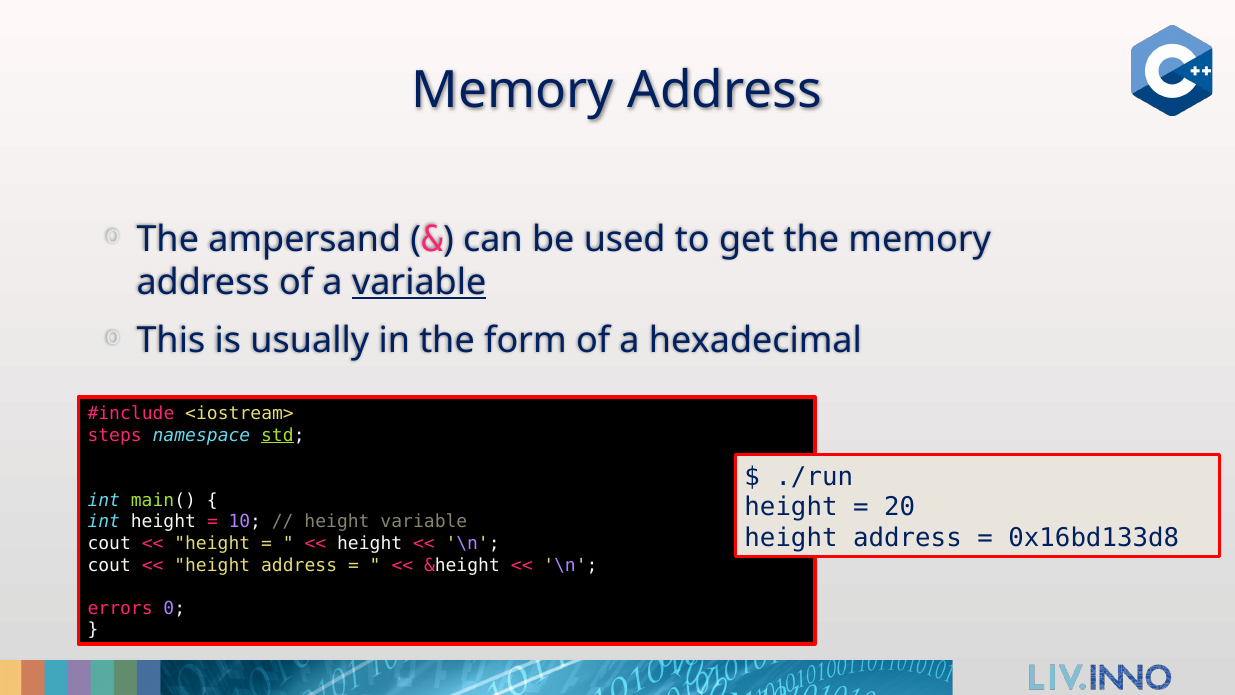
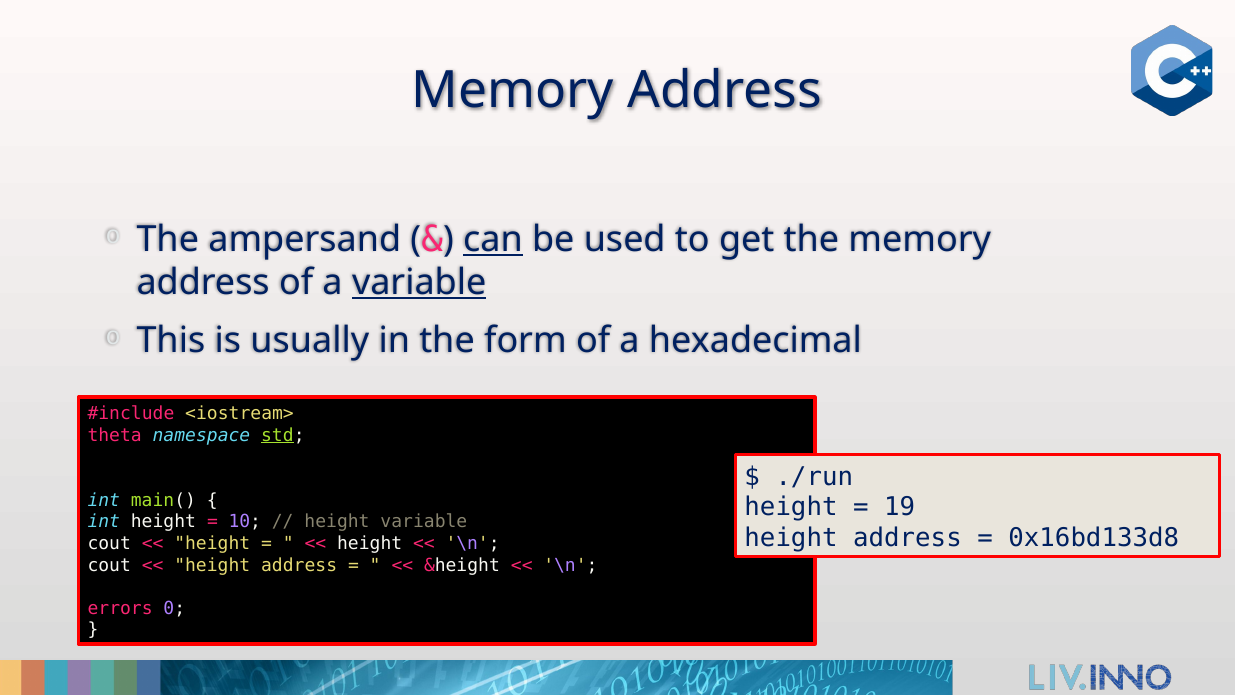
can underline: none -> present
steps: steps -> theta
20: 20 -> 19
